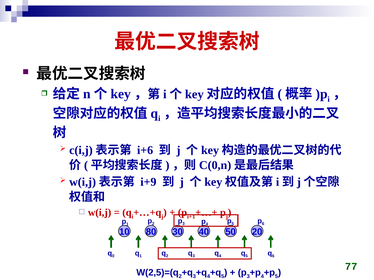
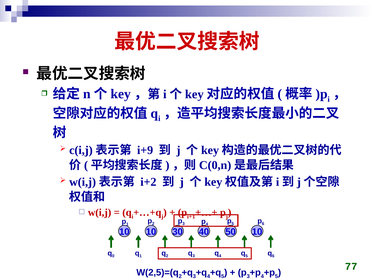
i+6: i+6 -> i+9
i+9: i+9 -> i+2
10 80: 80 -> 10
50 20: 20 -> 10
